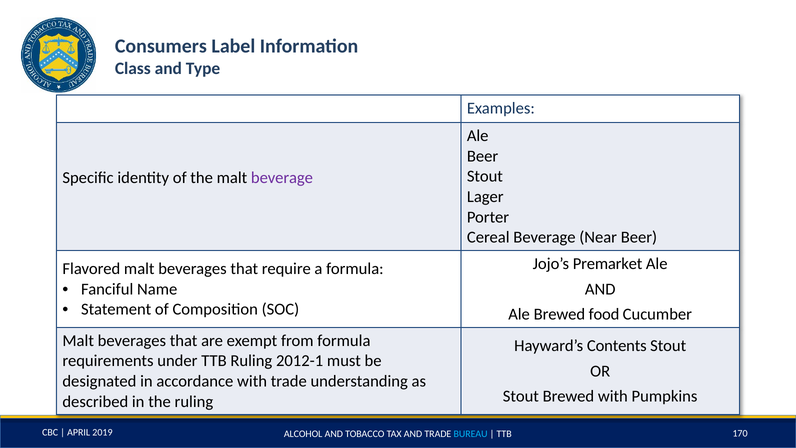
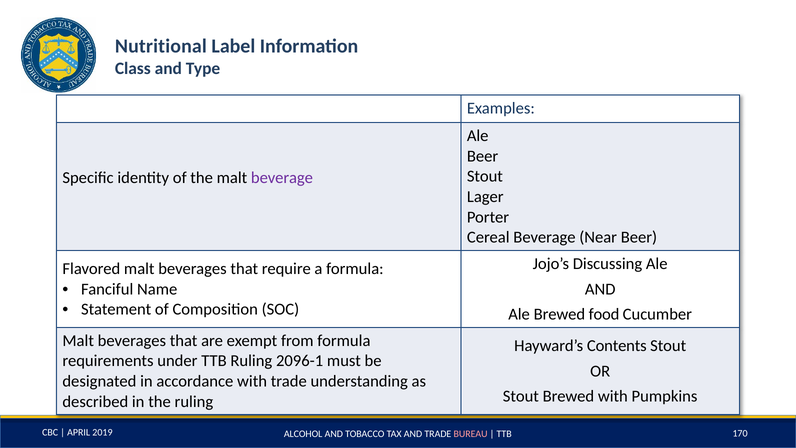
Consumers: Consumers -> Nutritional
Premarket: Premarket -> Discussing
2012-1: 2012-1 -> 2096-1
BUREAU colour: light blue -> pink
